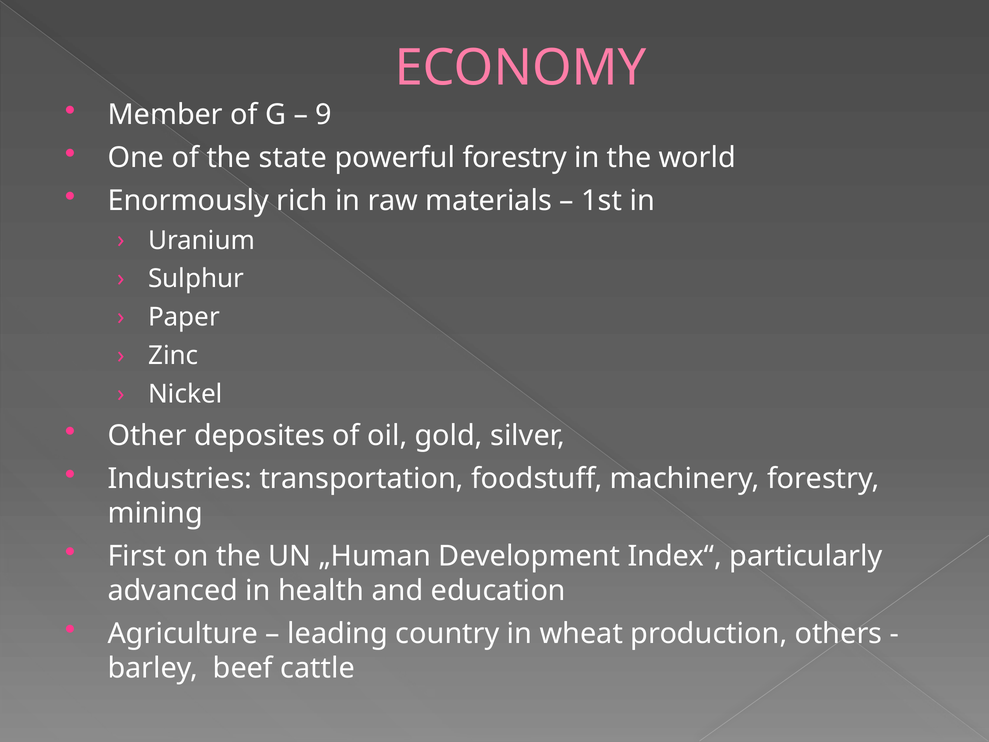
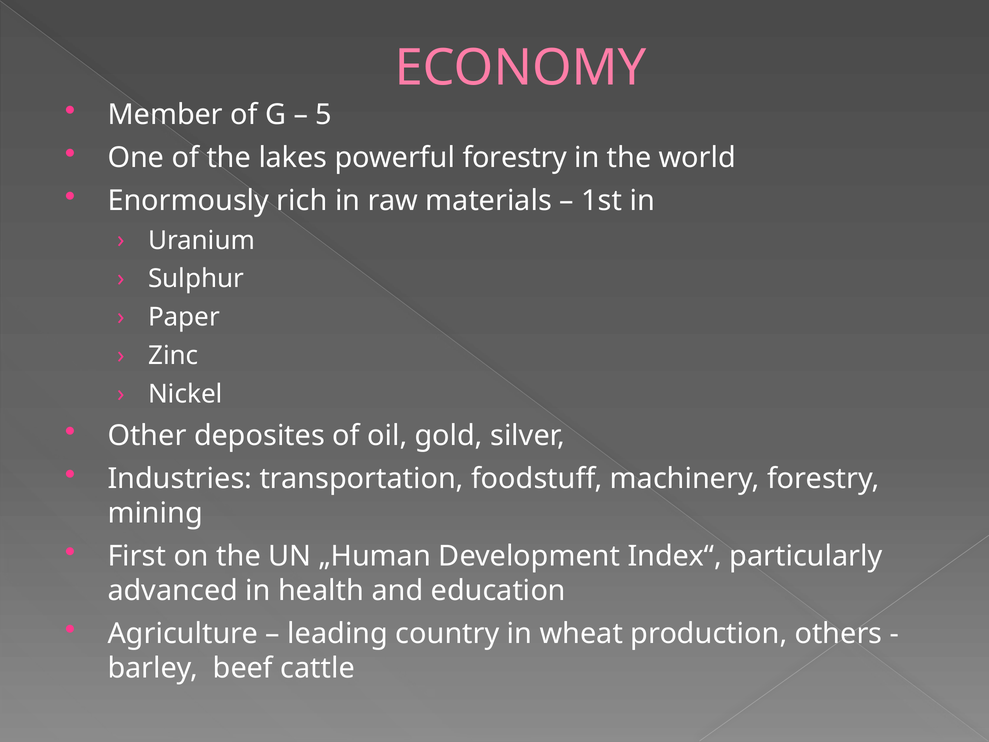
9: 9 -> 5
state: state -> lakes
